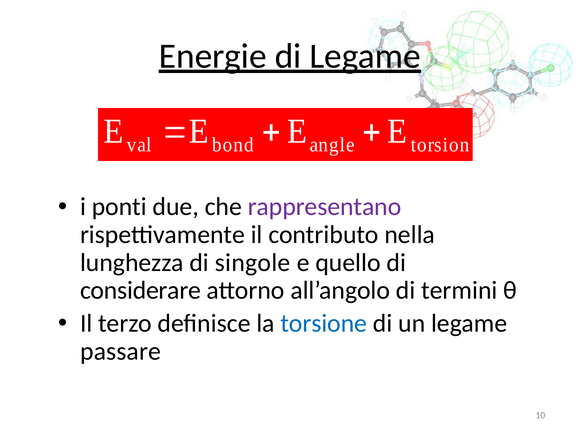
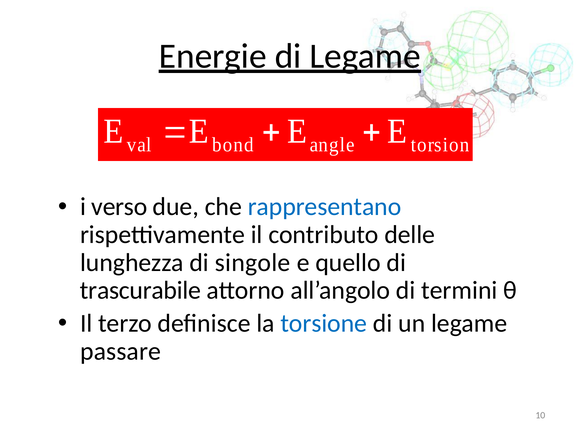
ponti: ponti -> verso
rappresentano colour: purple -> blue
nella: nella -> delle
considerare: considerare -> trascurabile
